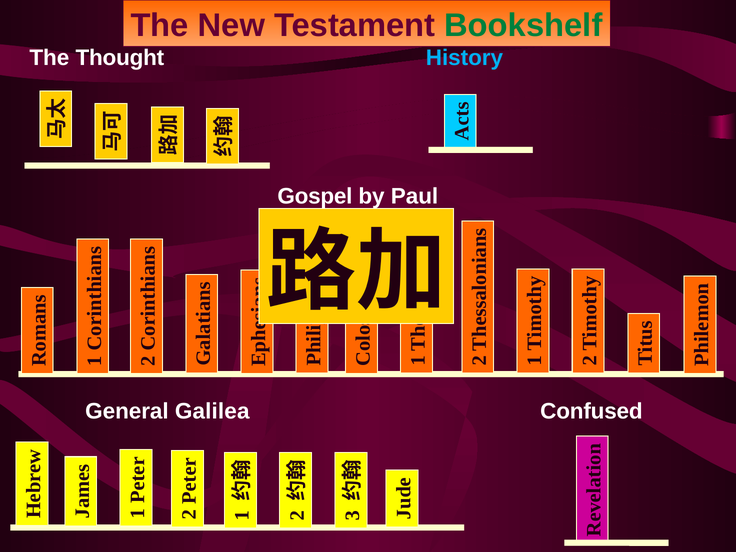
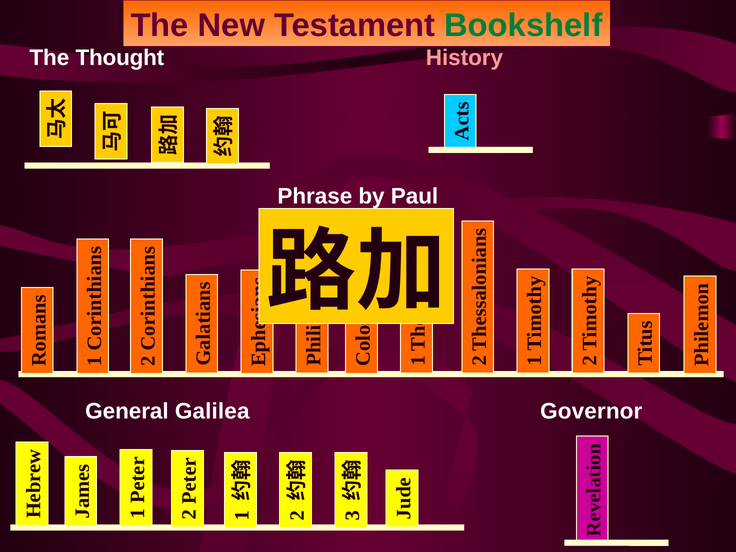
History colour: light blue -> pink
Gospel: Gospel -> Phrase
Confused: Confused -> Governor
